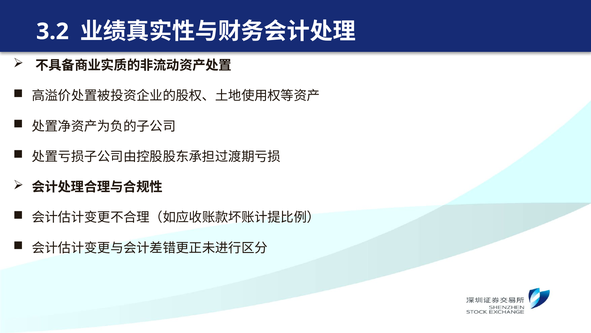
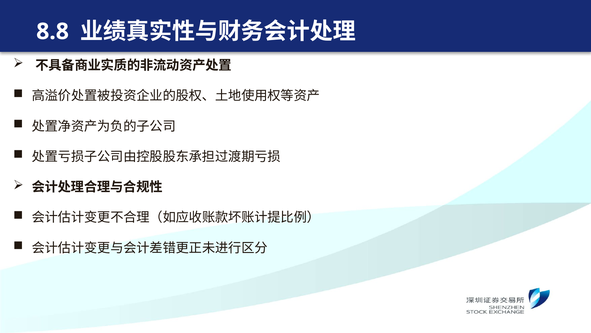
3.2: 3.2 -> 8.8
